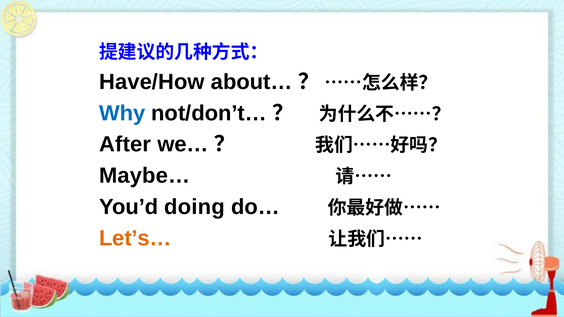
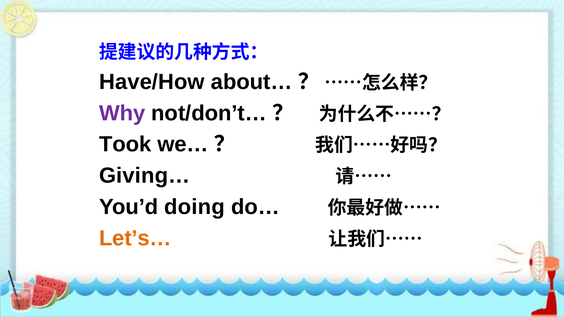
Why colour: blue -> purple
After: After -> Took
Maybe…: Maybe… -> Giving…
